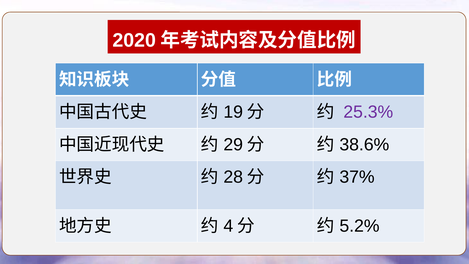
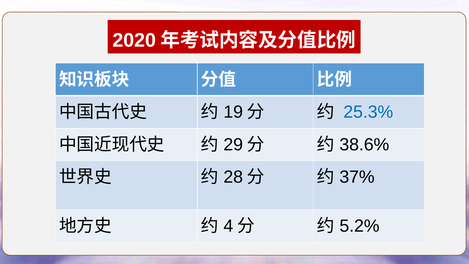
25.3% colour: purple -> blue
